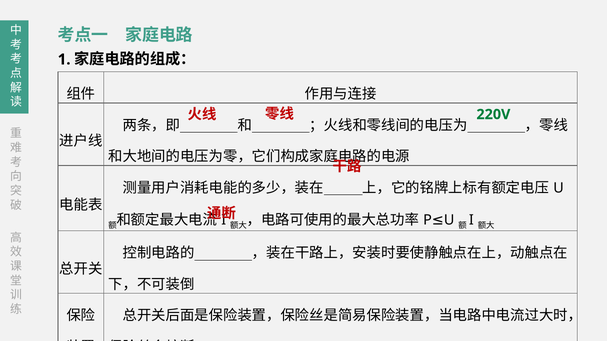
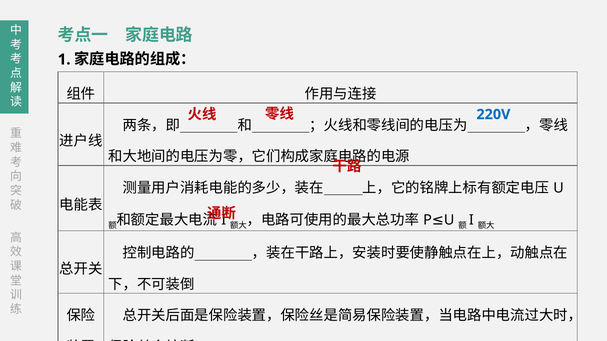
220V colour: green -> blue
